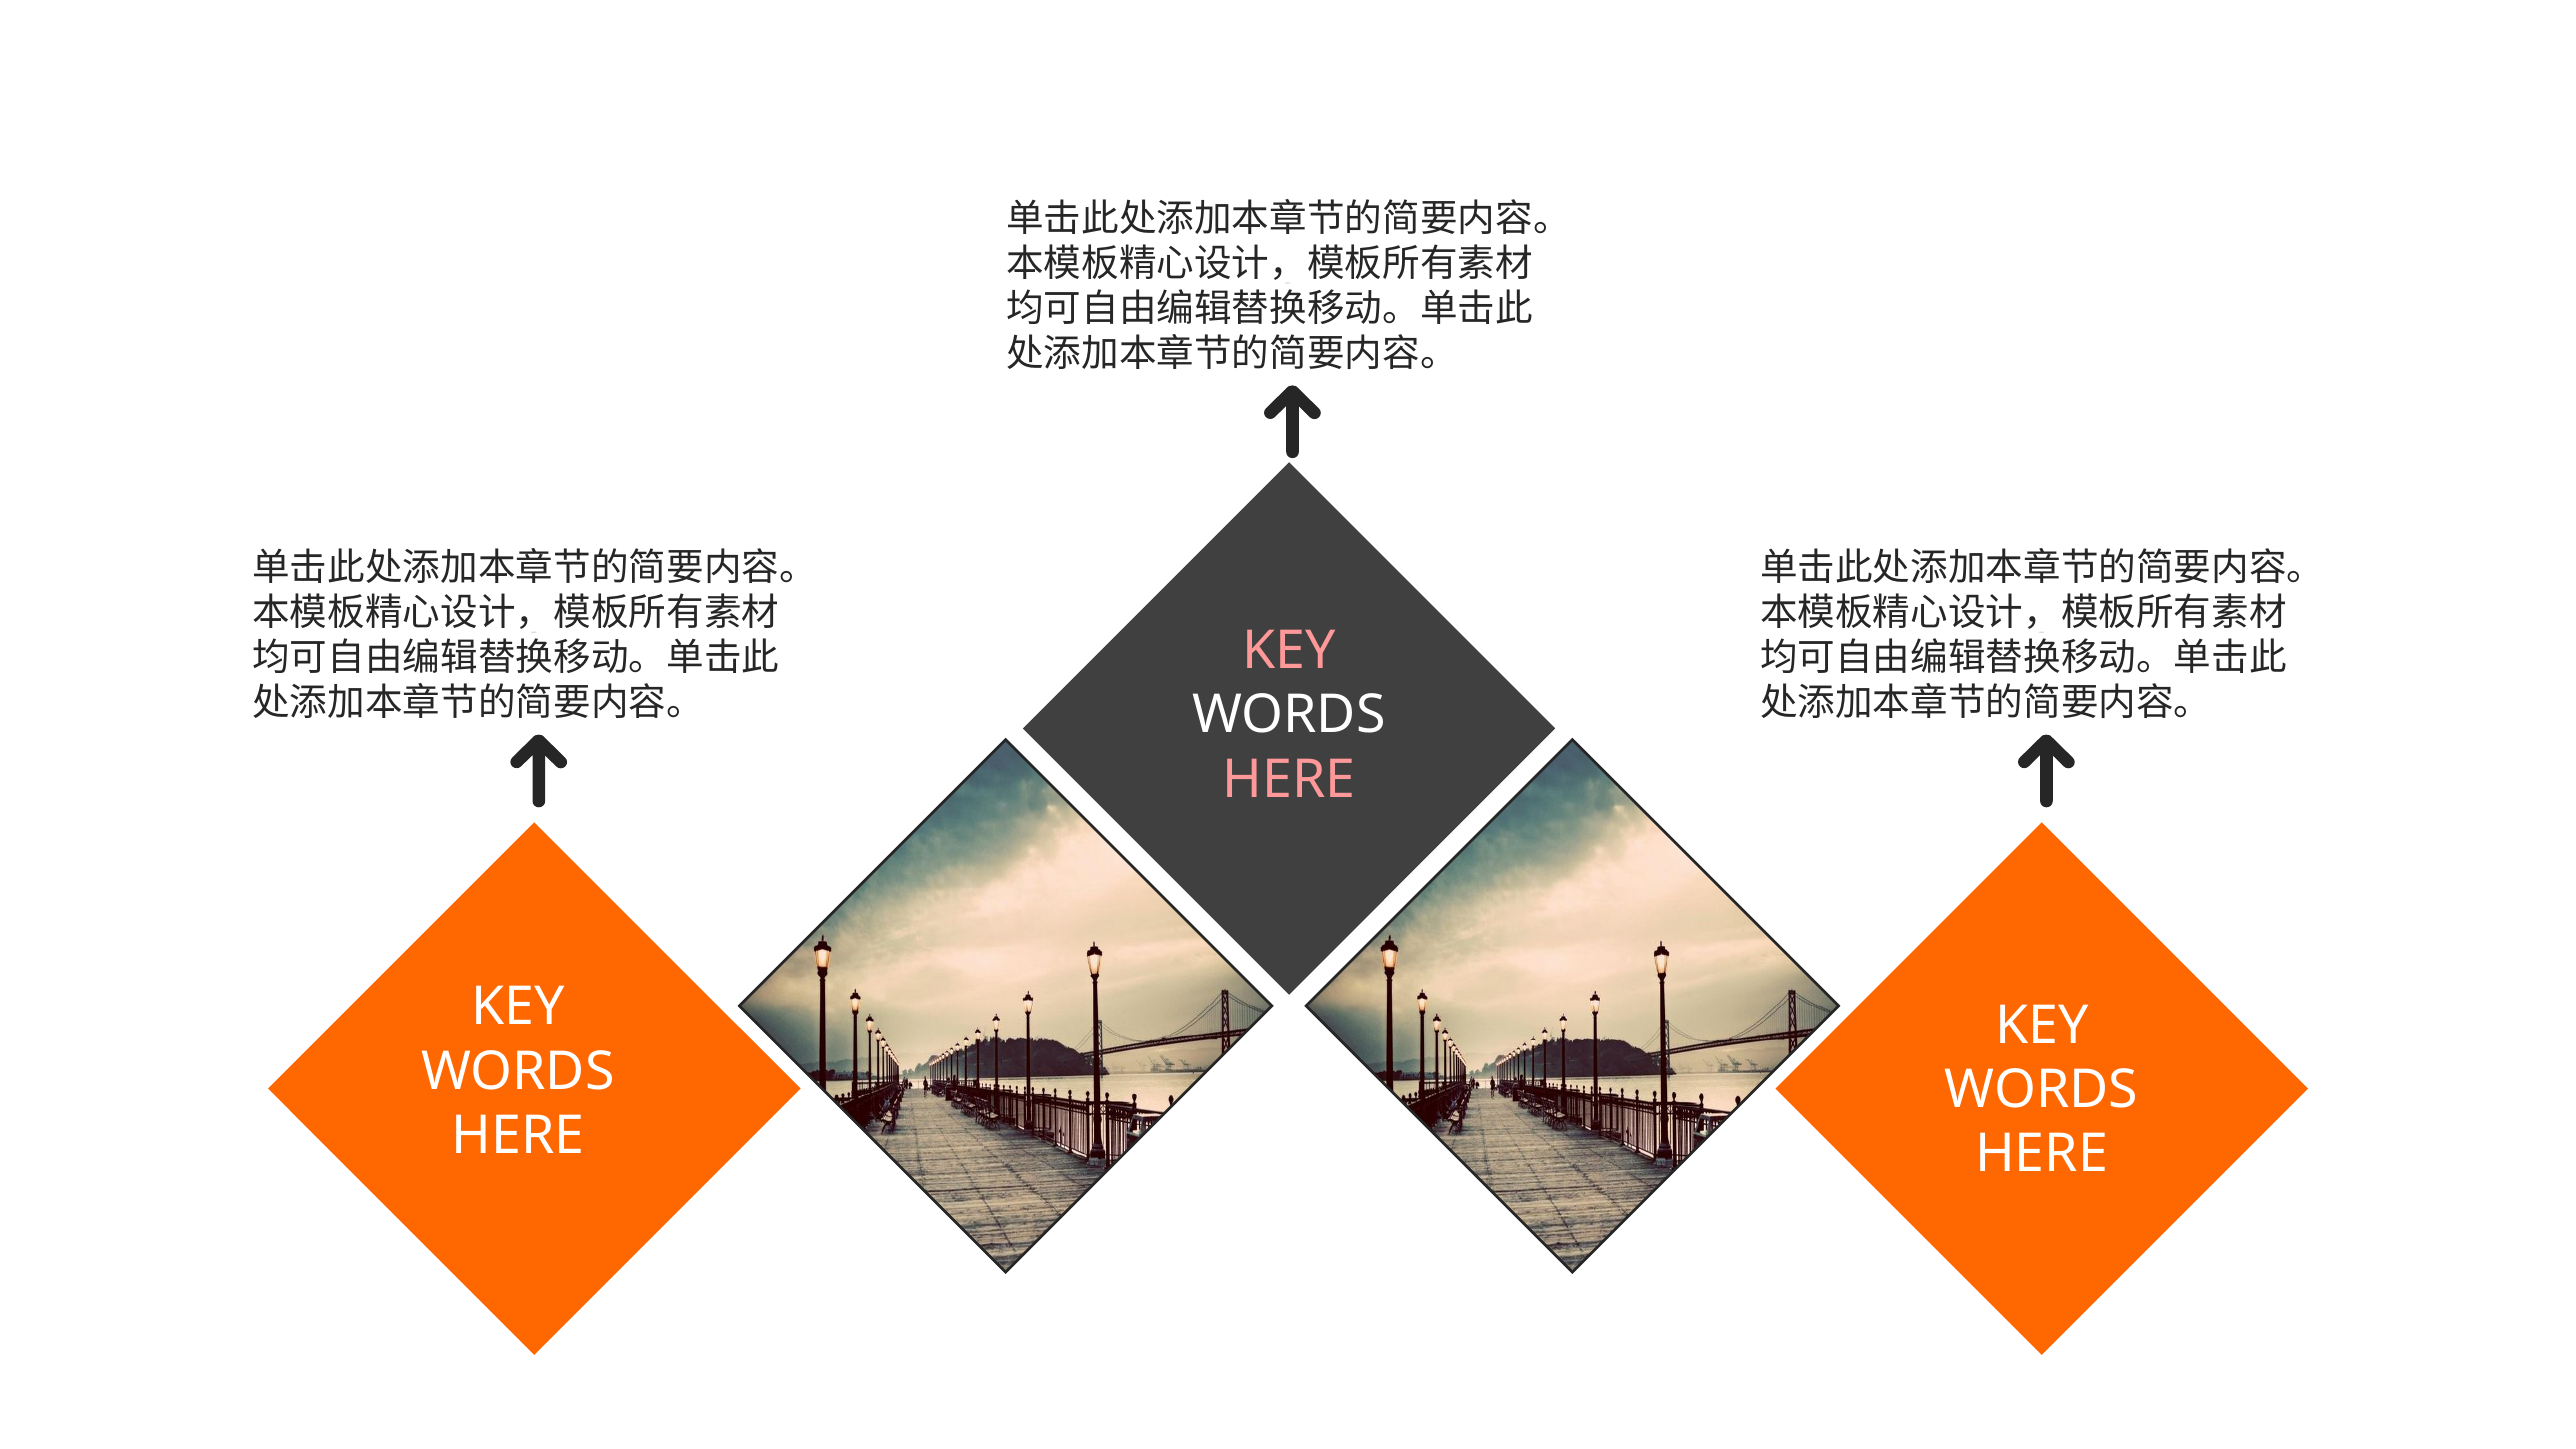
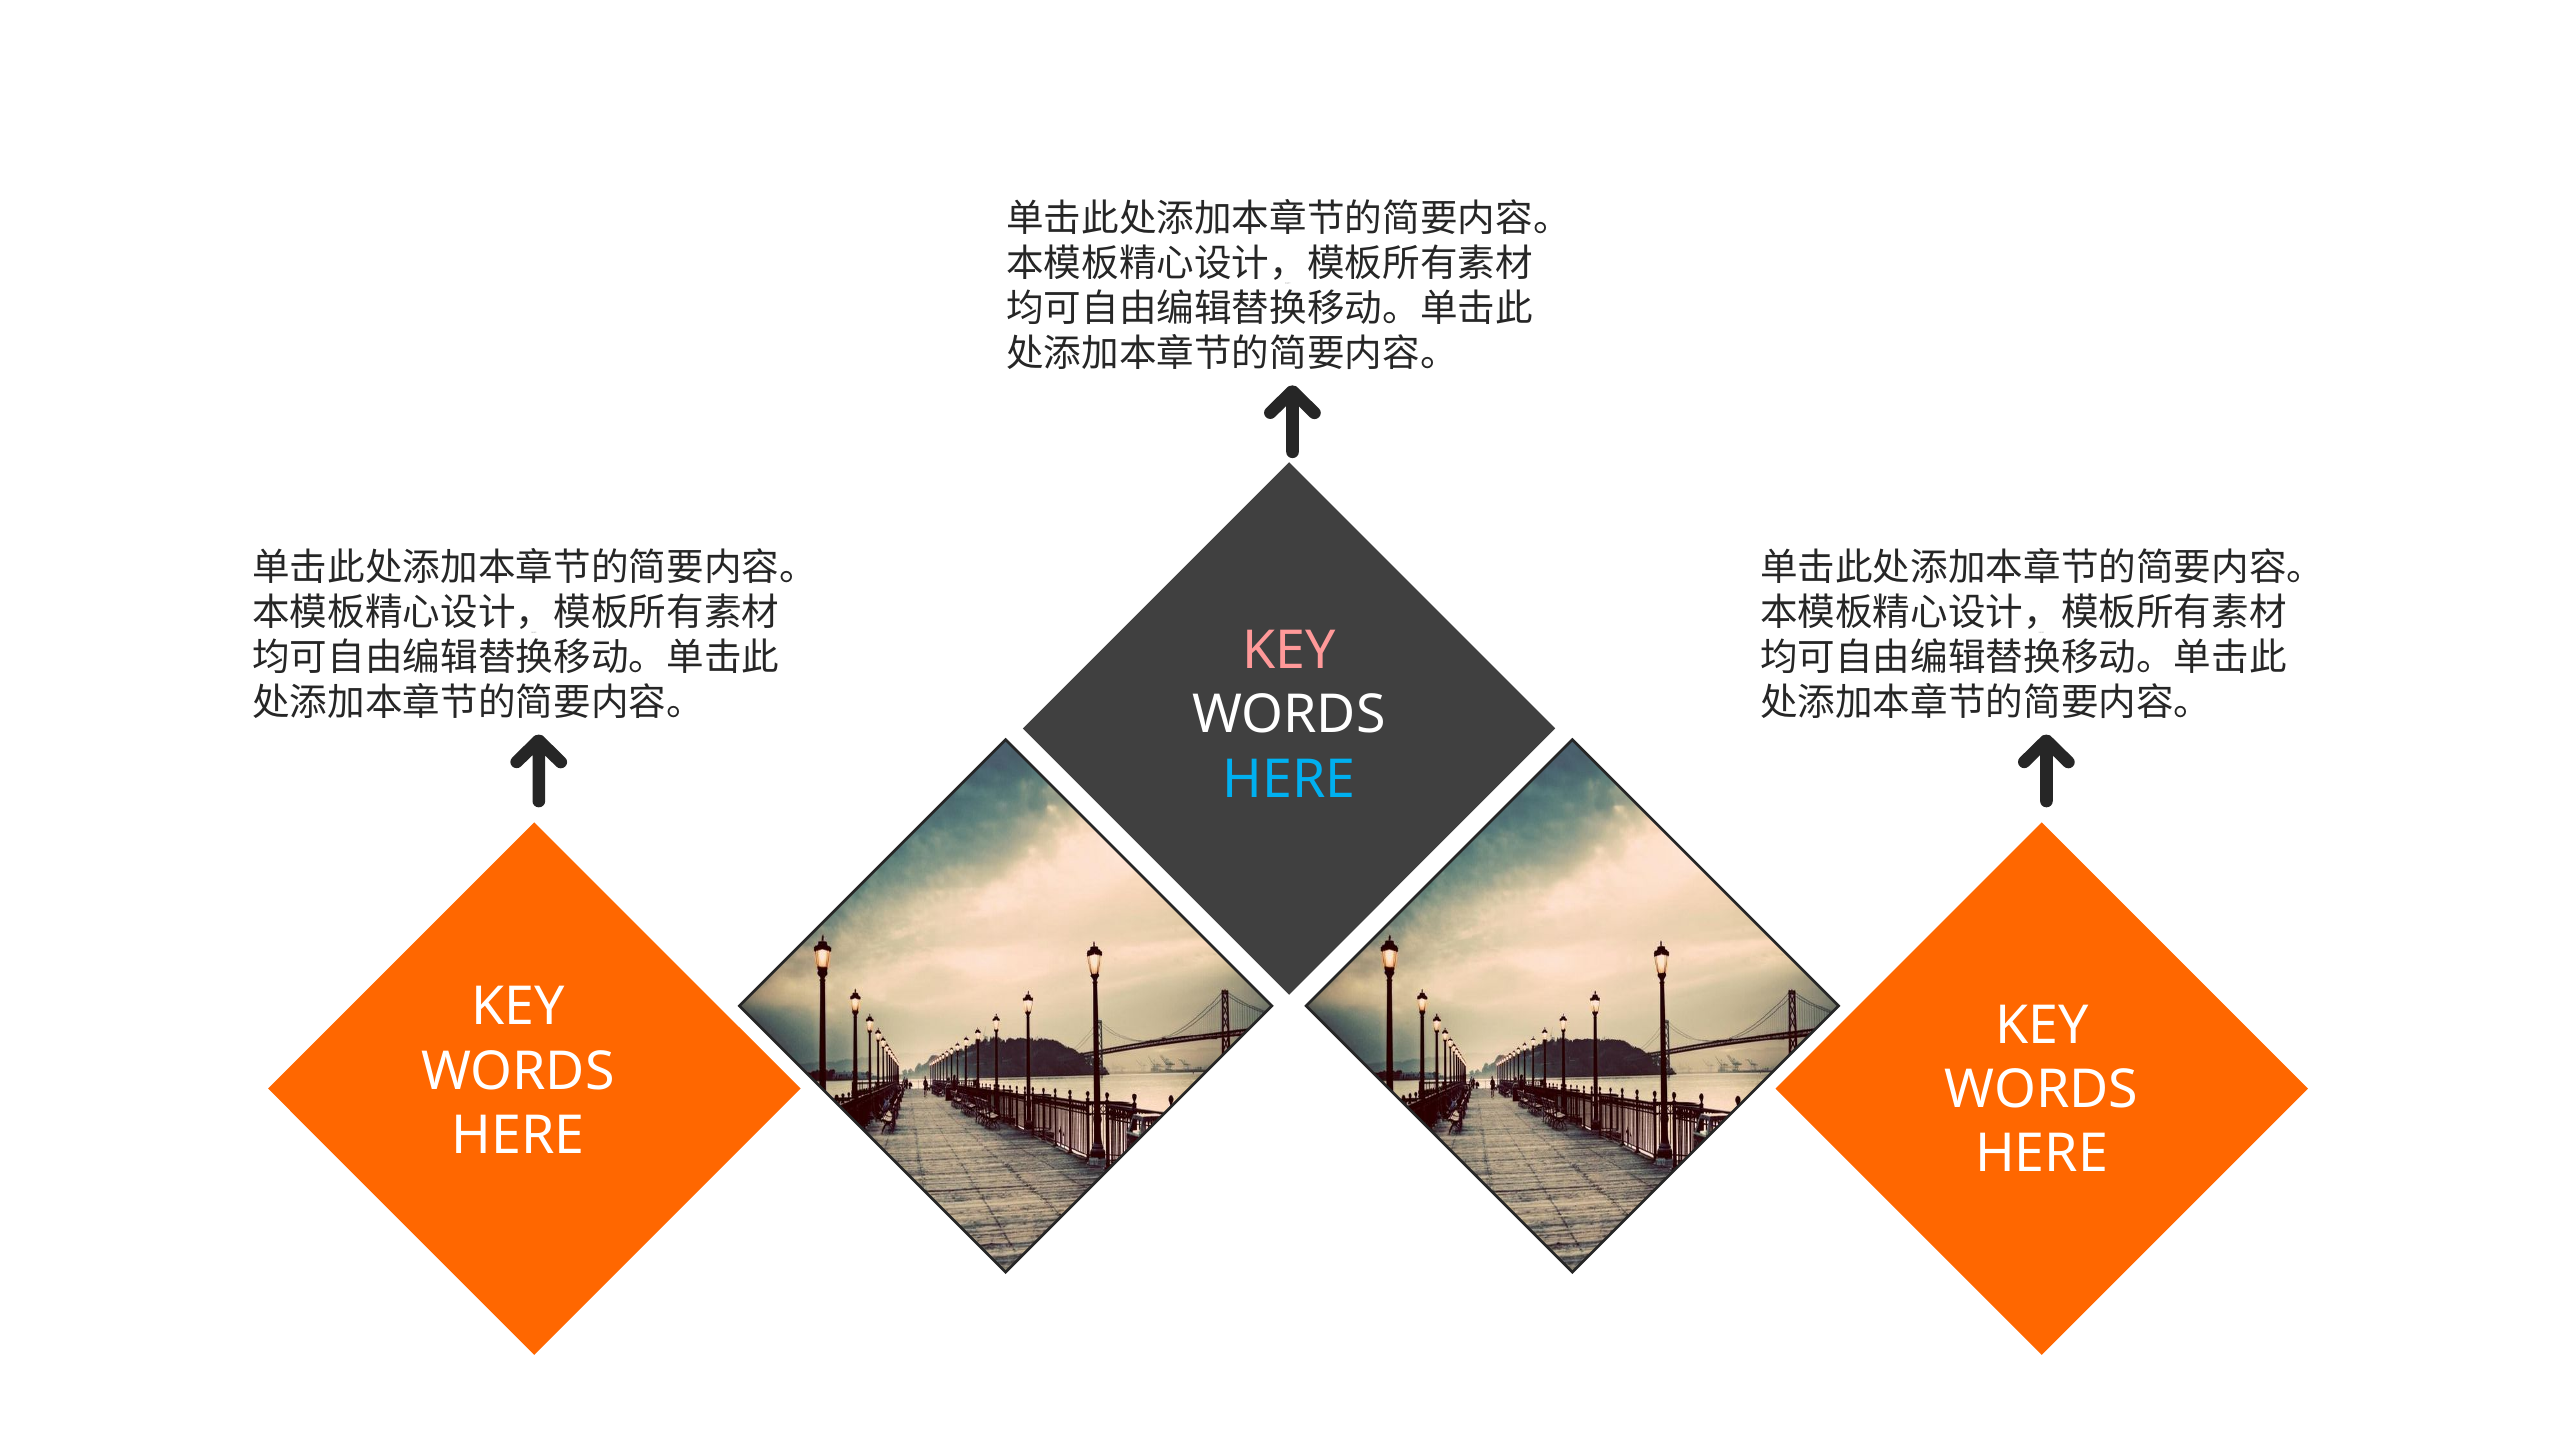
HERE at (1289, 780) colour: pink -> light blue
